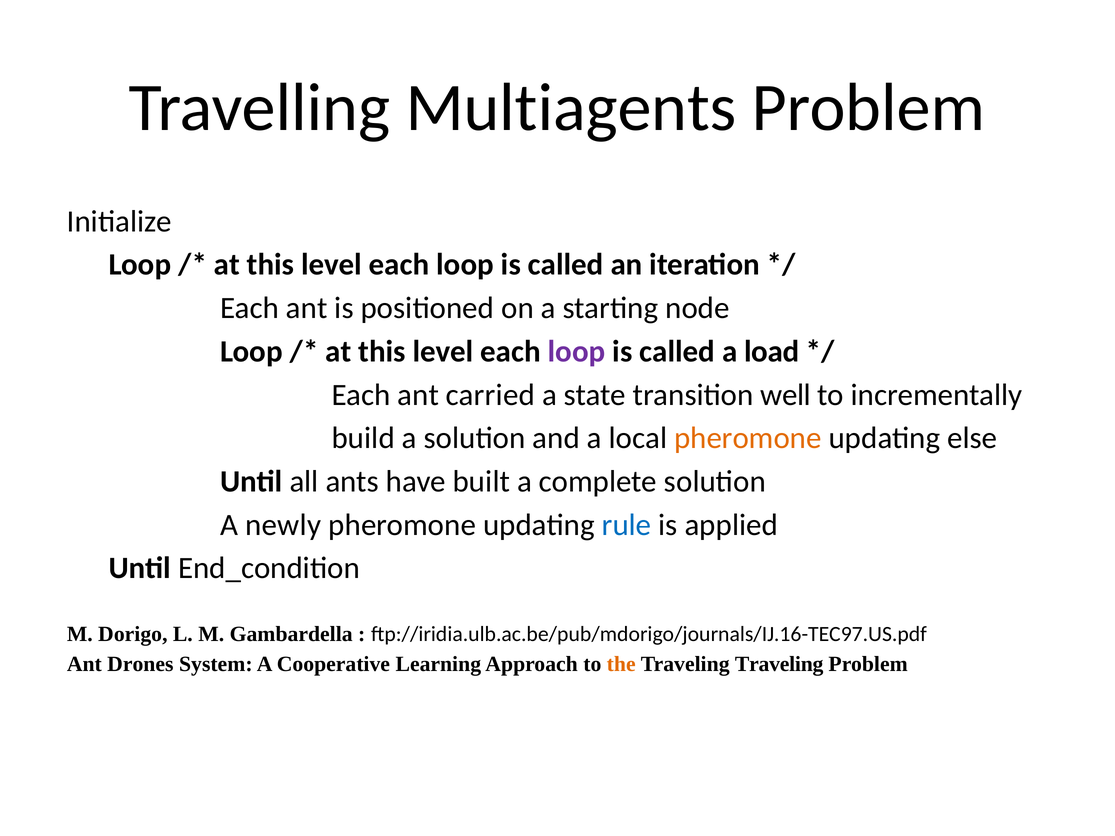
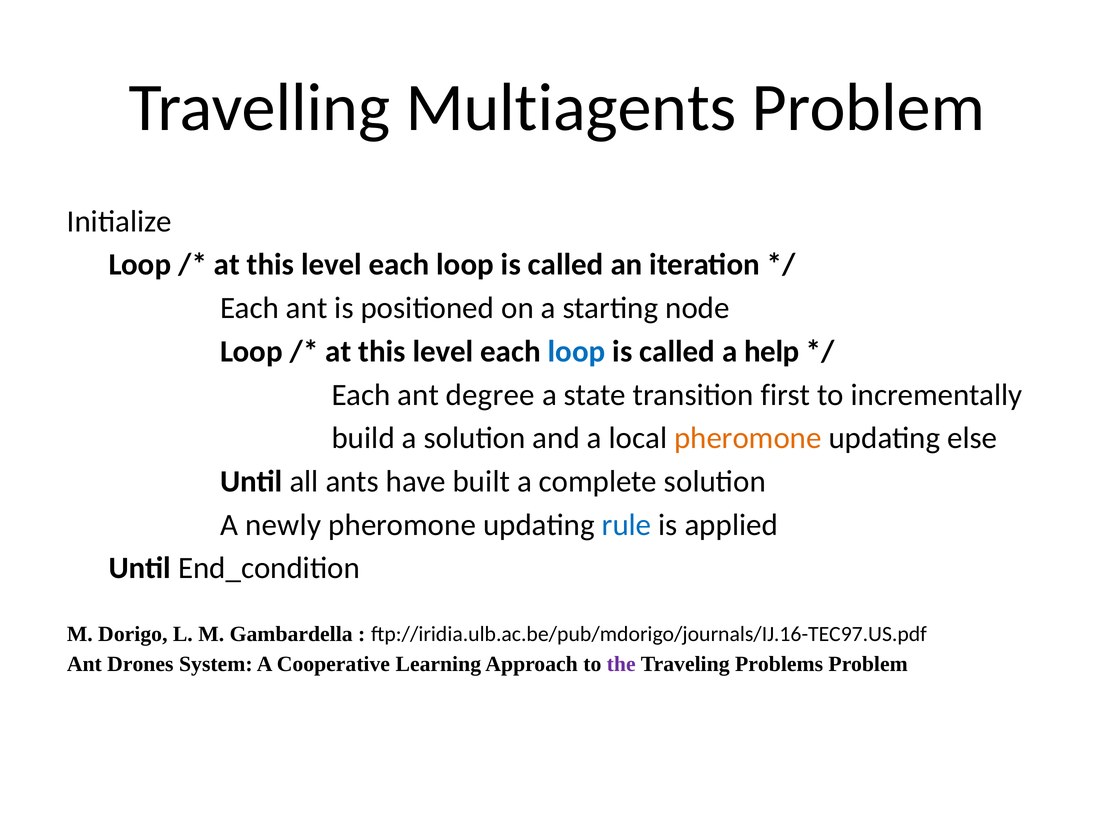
loop at (577, 352) colour: purple -> blue
load: load -> help
carried: carried -> degree
well: well -> first
the colour: orange -> purple
Traveling Traveling: Traveling -> Problems
